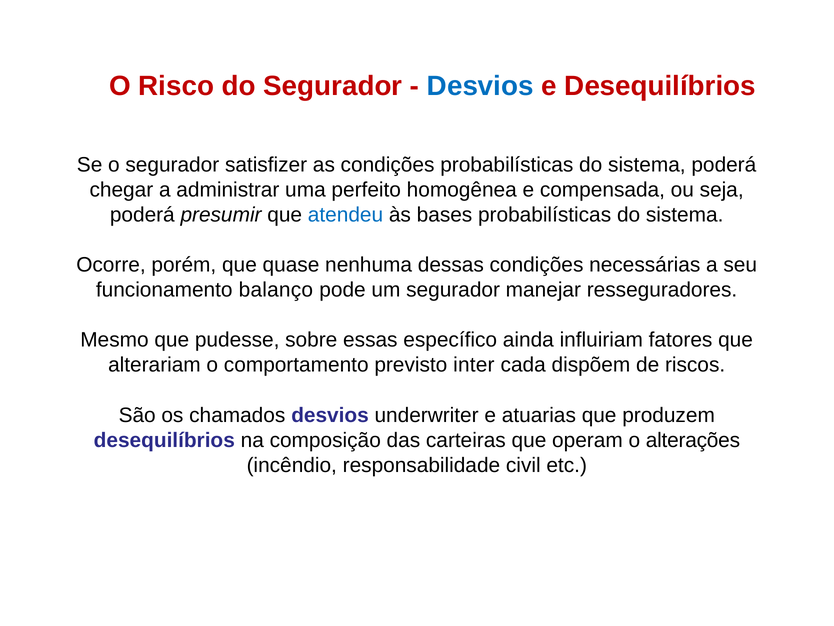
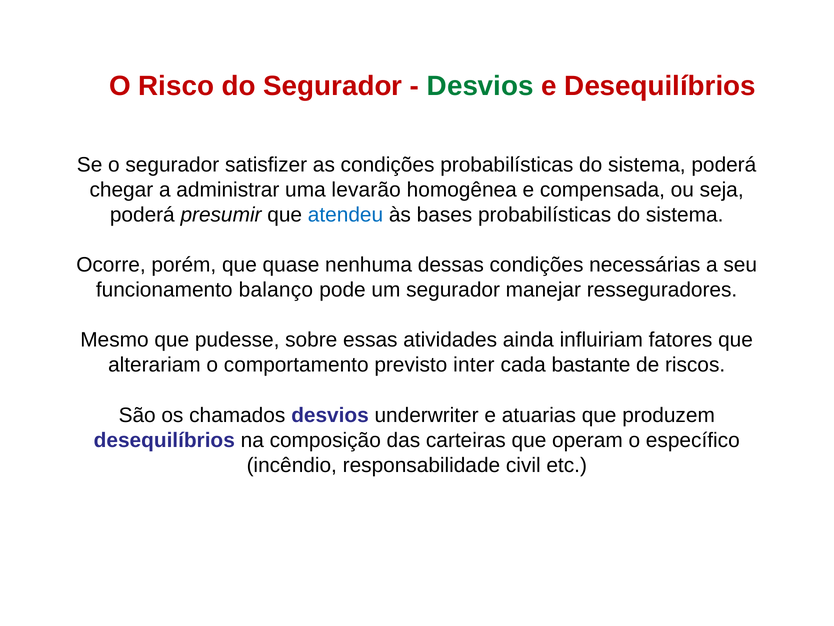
Desvios at (480, 86) colour: blue -> green
perfeito: perfeito -> levarão
específico: específico -> atividades
dispõem: dispõem -> bastante
alterações: alterações -> específico
